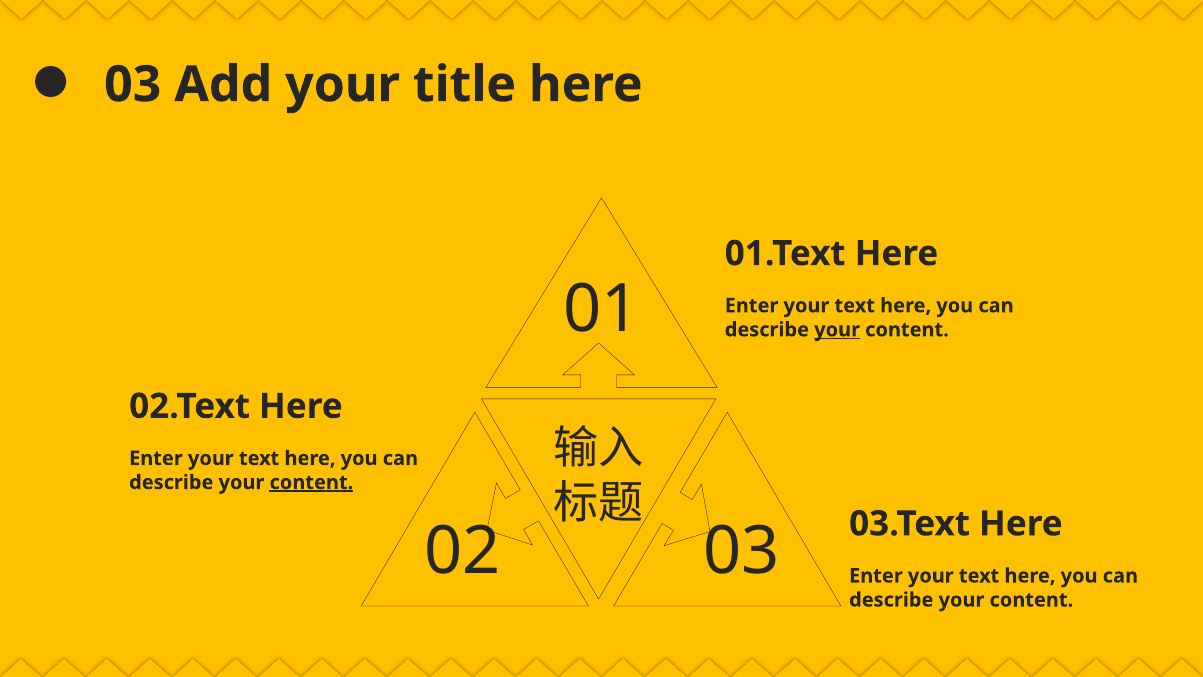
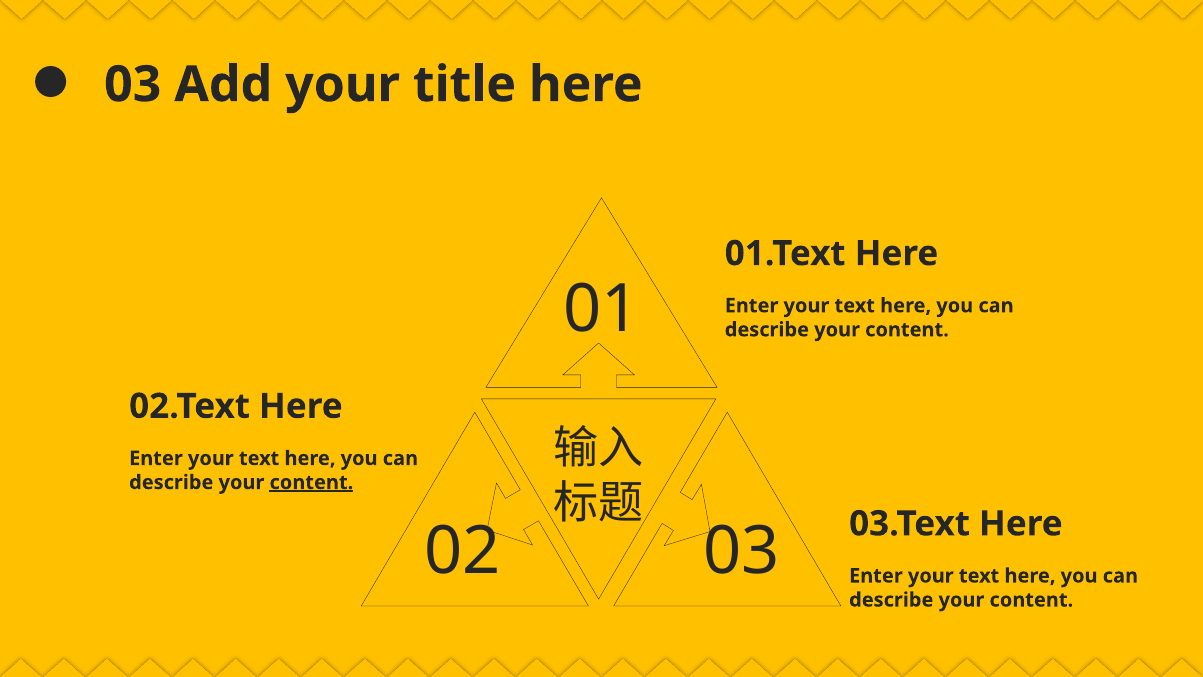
your at (837, 330) underline: present -> none
